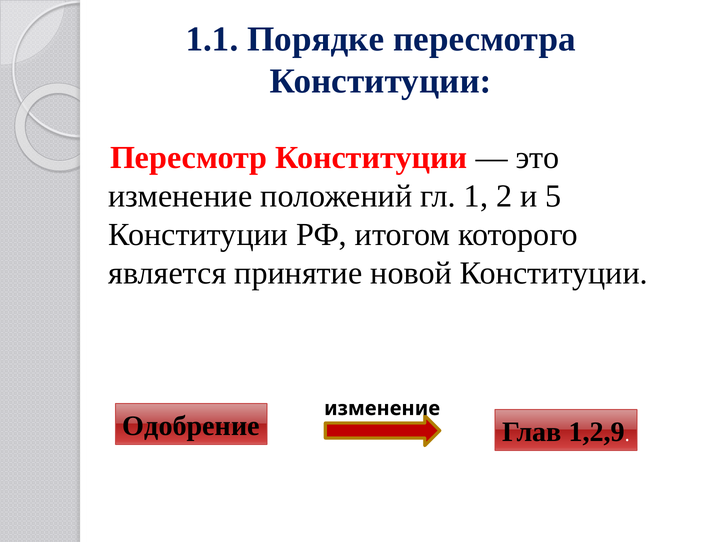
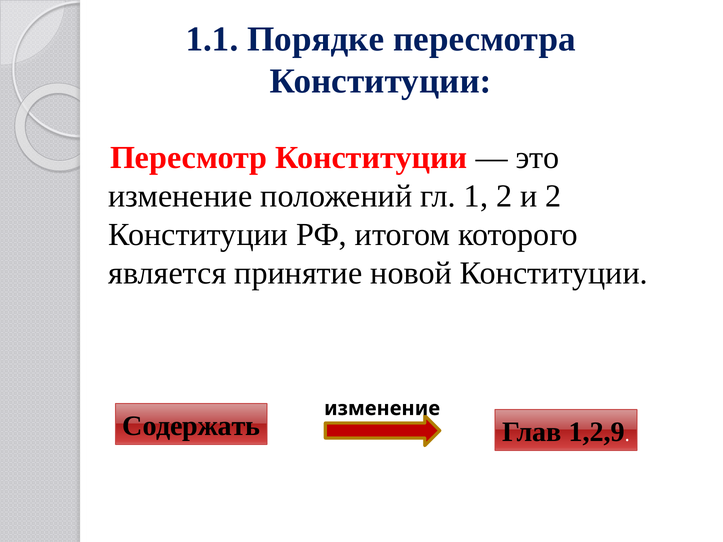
и 5: 5 -> 2
Одобрение: Одобрение -> Содержать
